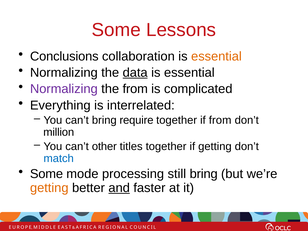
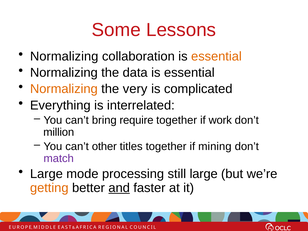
Conclusions at (64, 56): Conclusions -> Normalizing
data underline: present -> none
Normalizing at (64, 89) colour: purple -> orange
the from: from -> very
if from: from -> work
if getting: getting -> mining
match colour: blue -> purple
Some at (46, 174): Some -> Large
still bring: bring -> large
